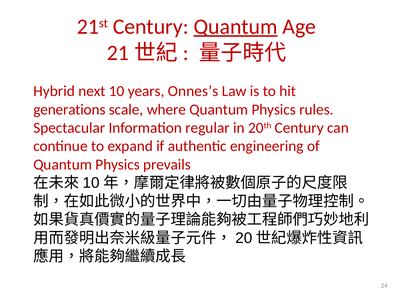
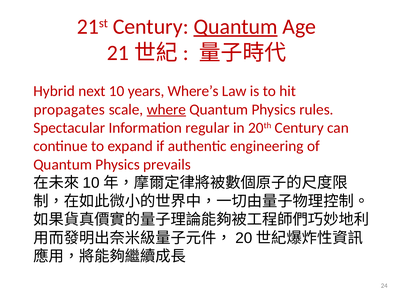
Onnes’s: Onnes’s -> Where’s
generations: generations -> propagates
where underline: none -> present
